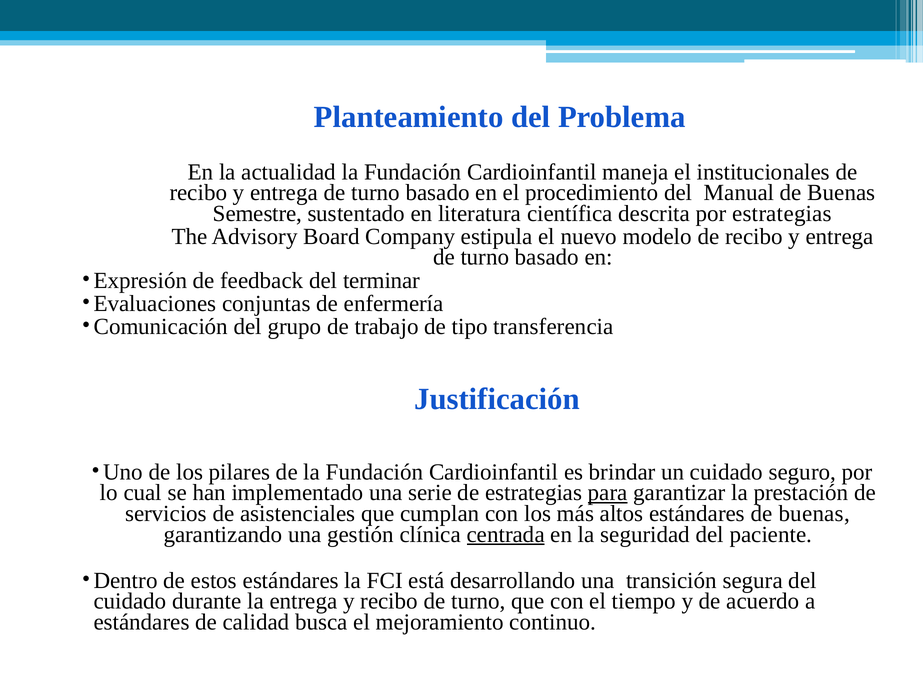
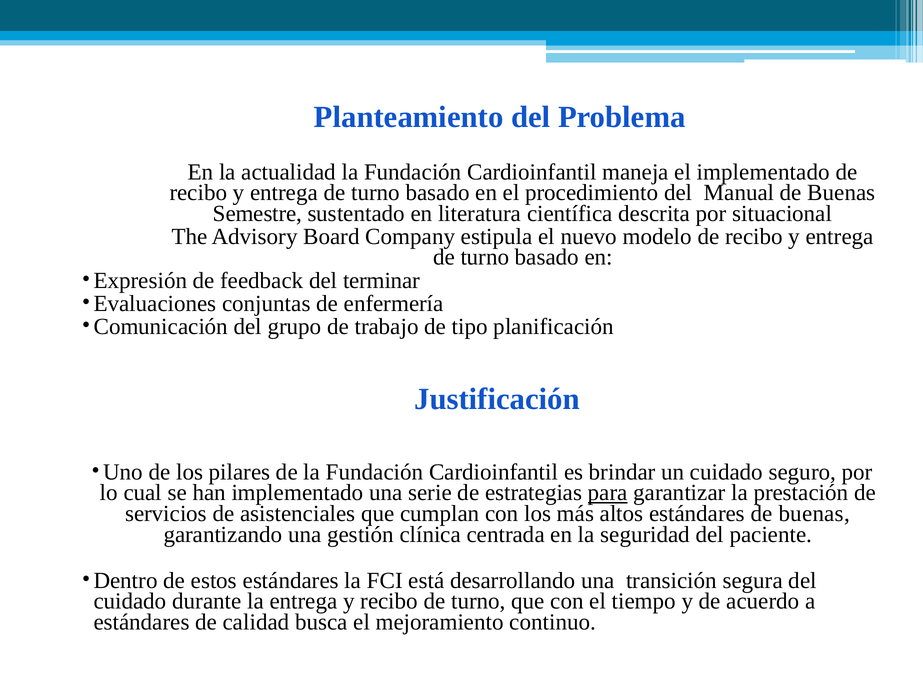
el institucionales: institucionales -> implementado
por estrategias: estrategias -> situacional
transferencia: transferencia -> planificación
centrada underline: present -> none
